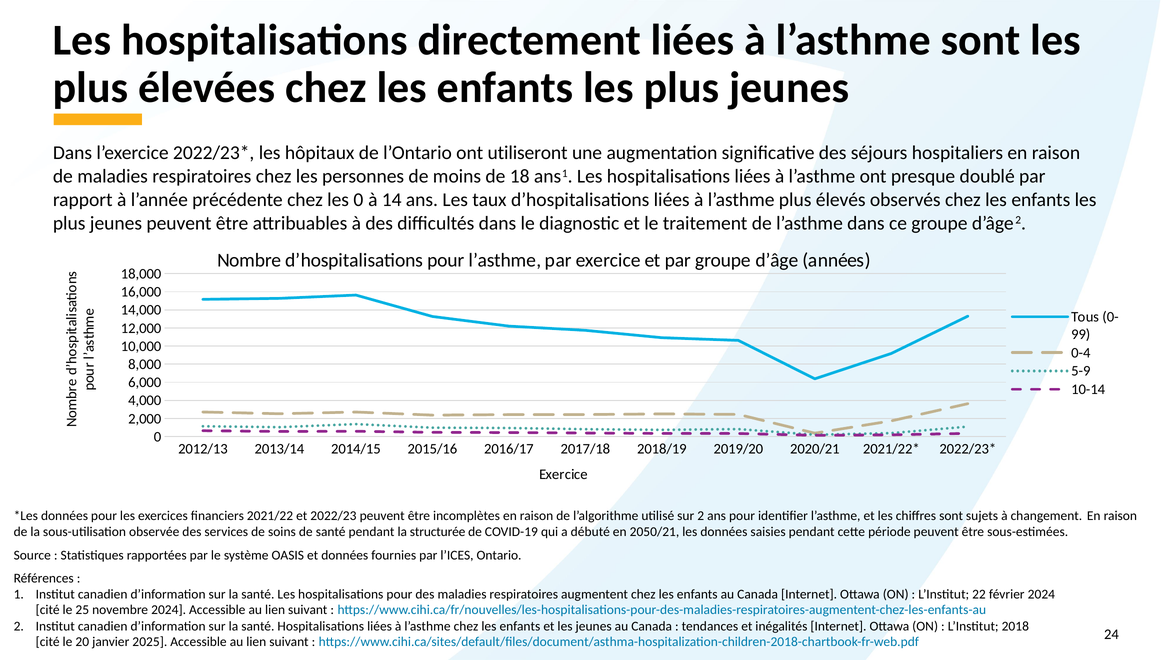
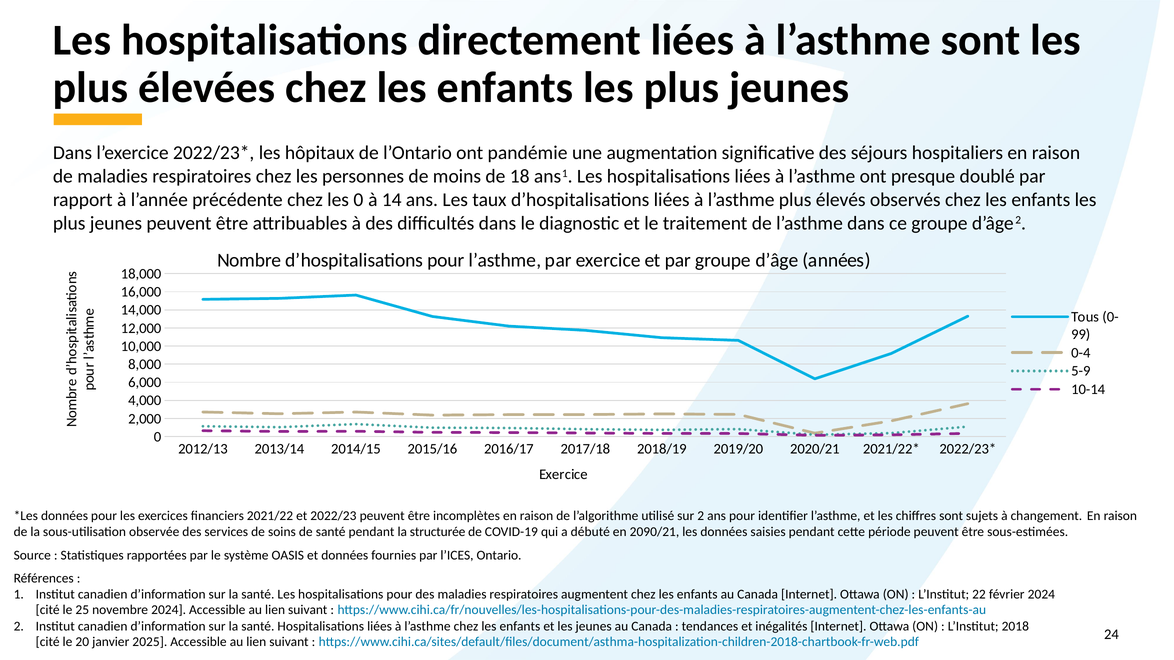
utiliseront: utiliseront -> pandémie
2050/21: 2050/21 -> 2090/21
